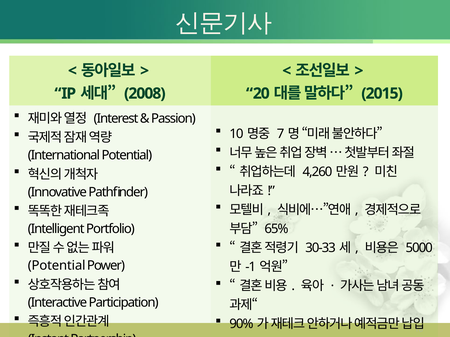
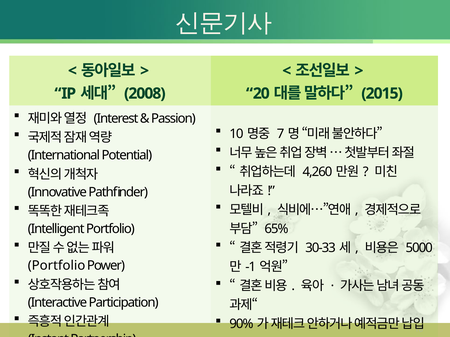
Potential at (57, 266): Potential -> Portfolio
